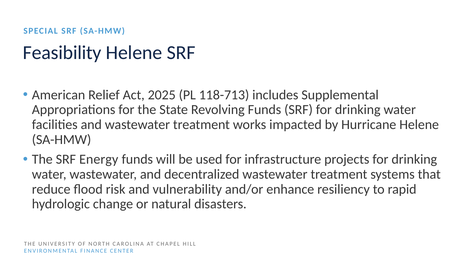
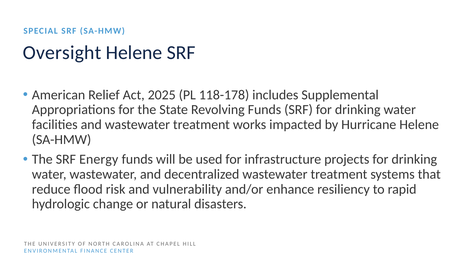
Feasibility: Feasibility -> Oversight
118-713: 118-713 -> 118-178
